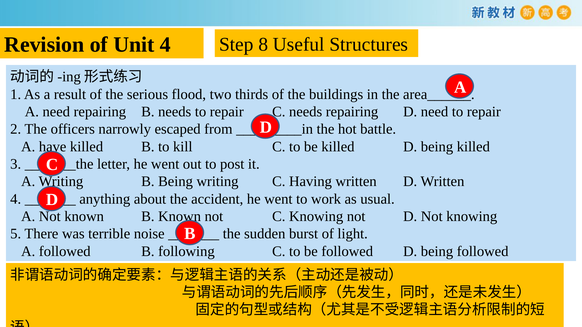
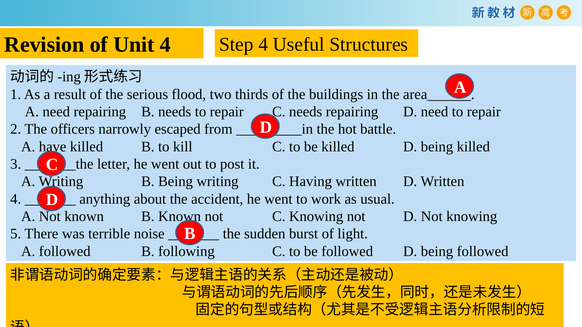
Step 8: 8 -> 4
